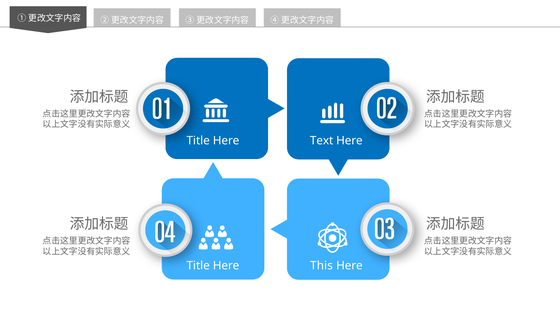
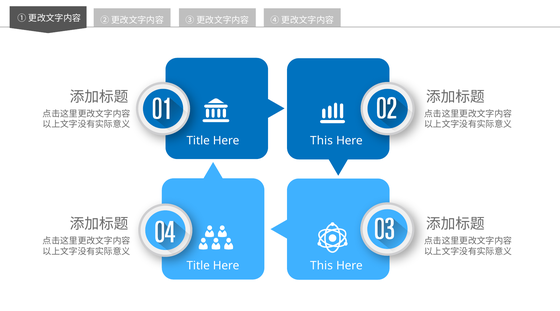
Text at (322, 141): Text -> This
